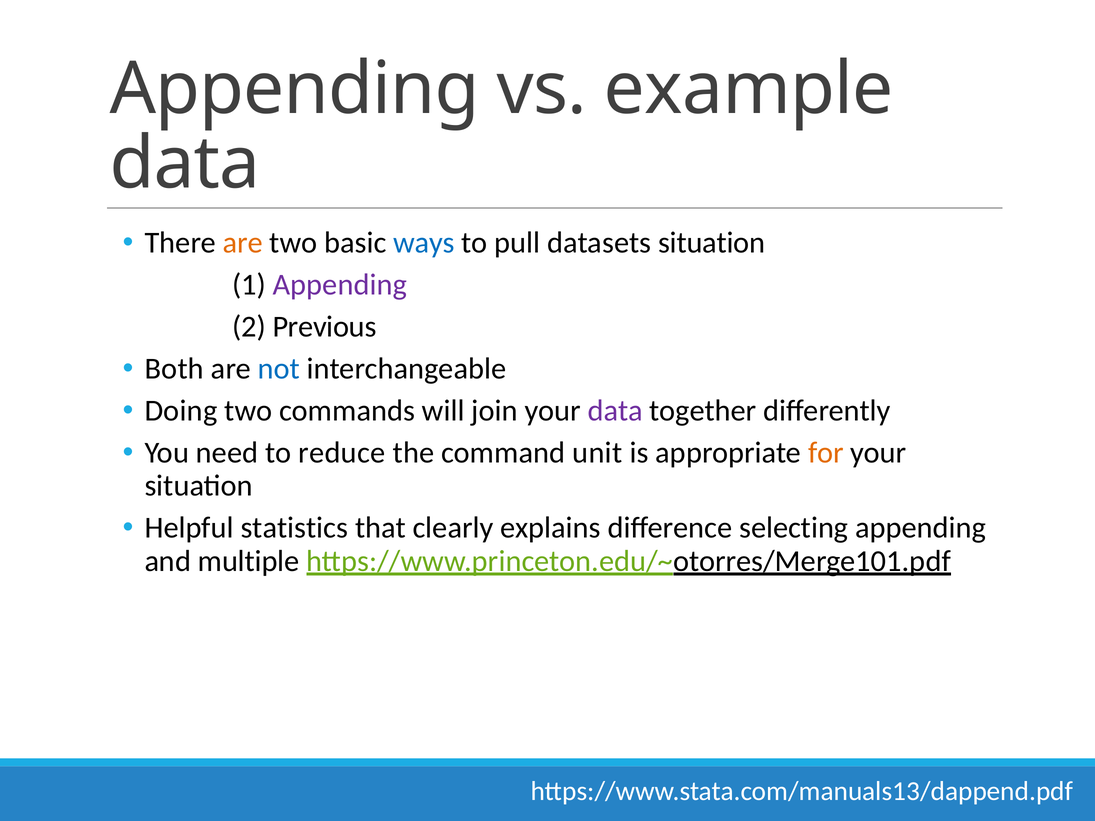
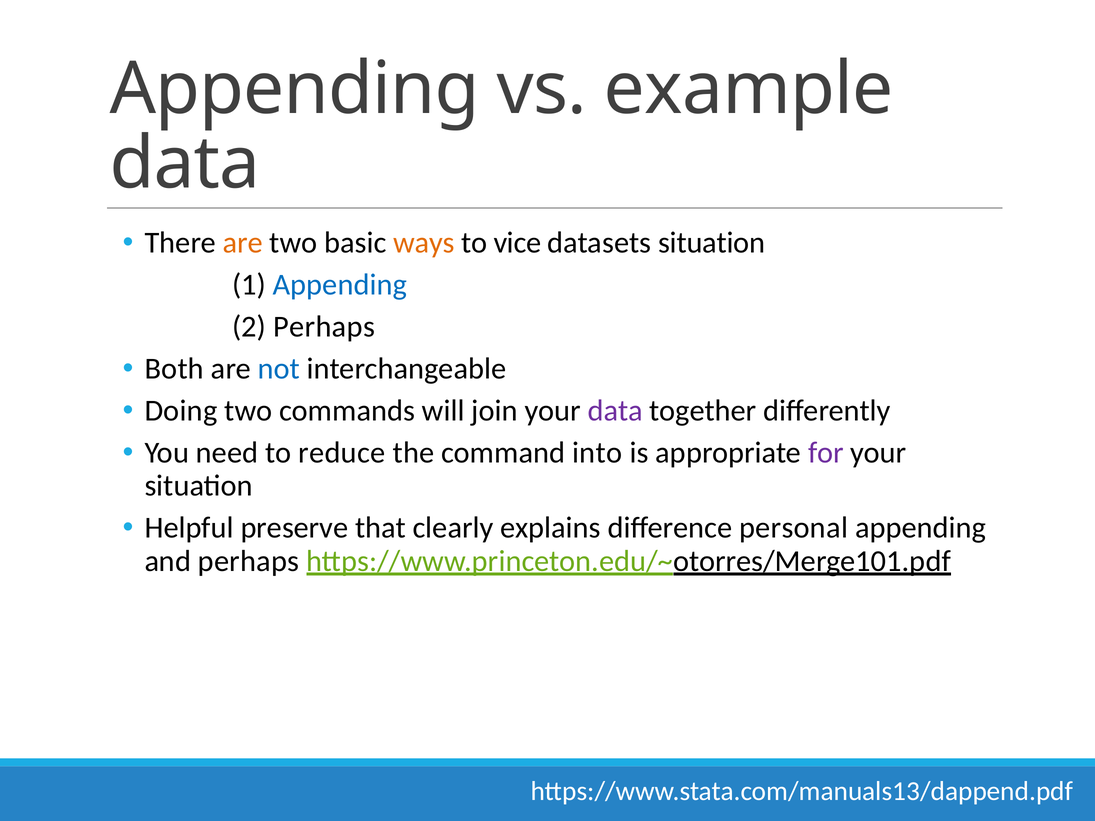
ways colour: blue -> orange
pull: pull -> vice
Appending at (340, 285) colour: purple -> blue
2 Previous: Previous -> Perhaps
unit: unit -> into
for colour: orange -> purple
statistics: statistics -> preserve
selecting: selecting -> personal
and multiple: multiple -> perhaps
